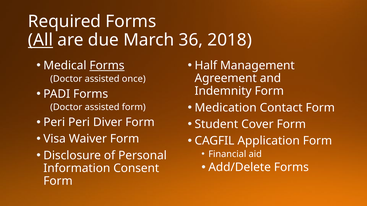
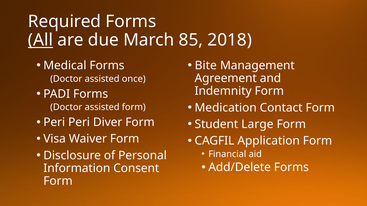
36: 36 -> 85
Forms at (107, 66) underline: present -> none
Half: Half -> Bite
Cover: Cover -> Large
